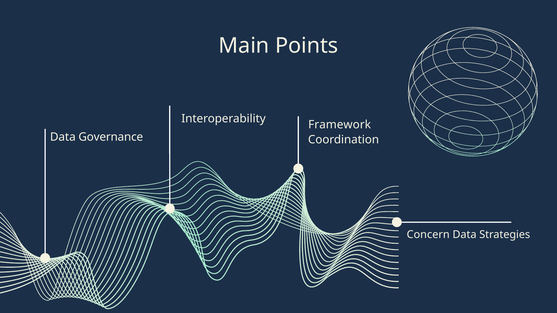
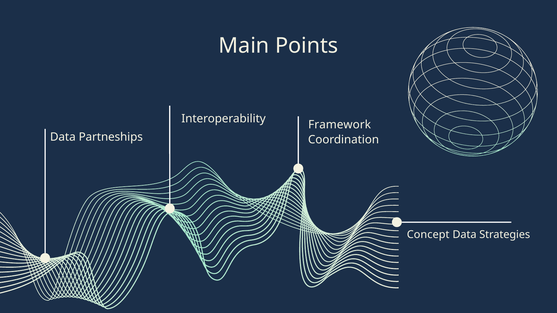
Governance: Governance -> Partneships
Concern: Concern -> Concept
